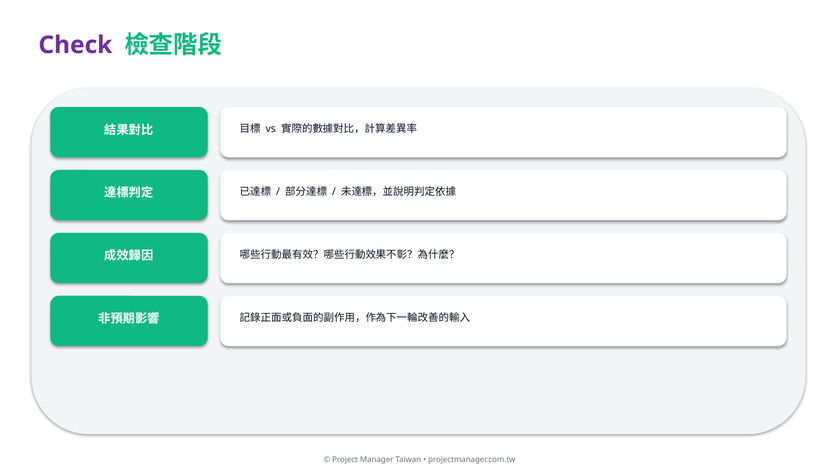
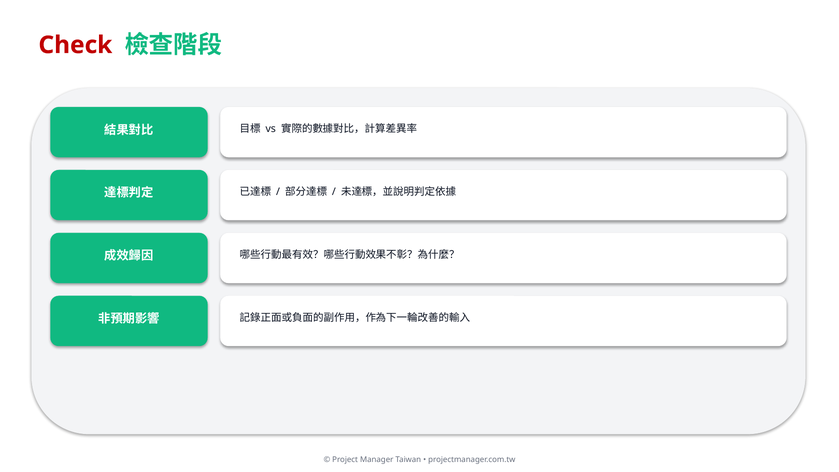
Check colour: purple -> red
